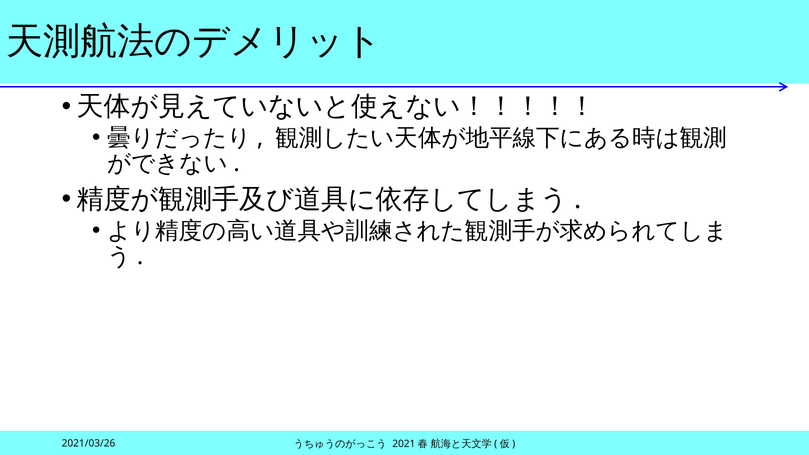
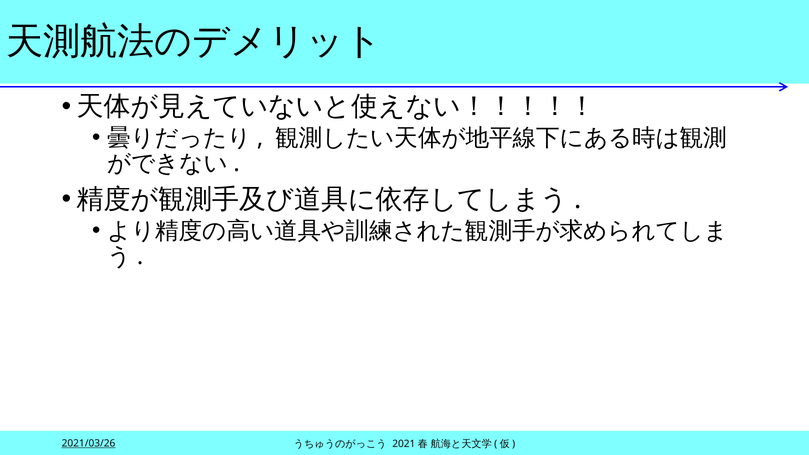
2021/03/26 underline: none -> present
